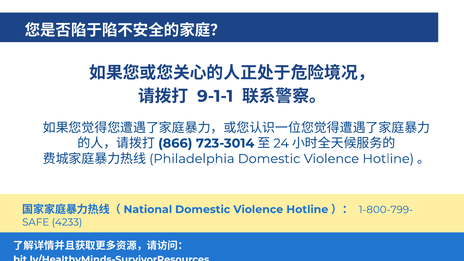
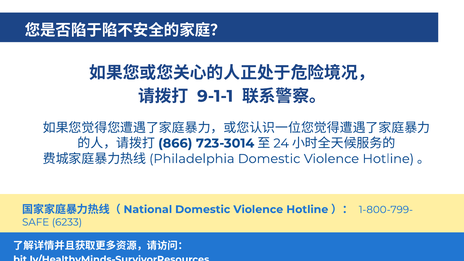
4233: 4233 -> 6233
